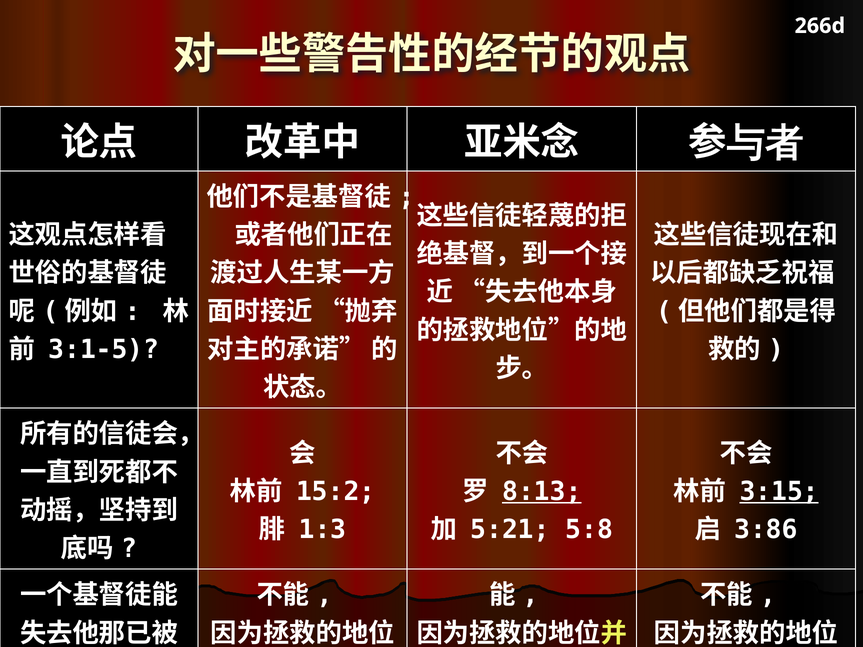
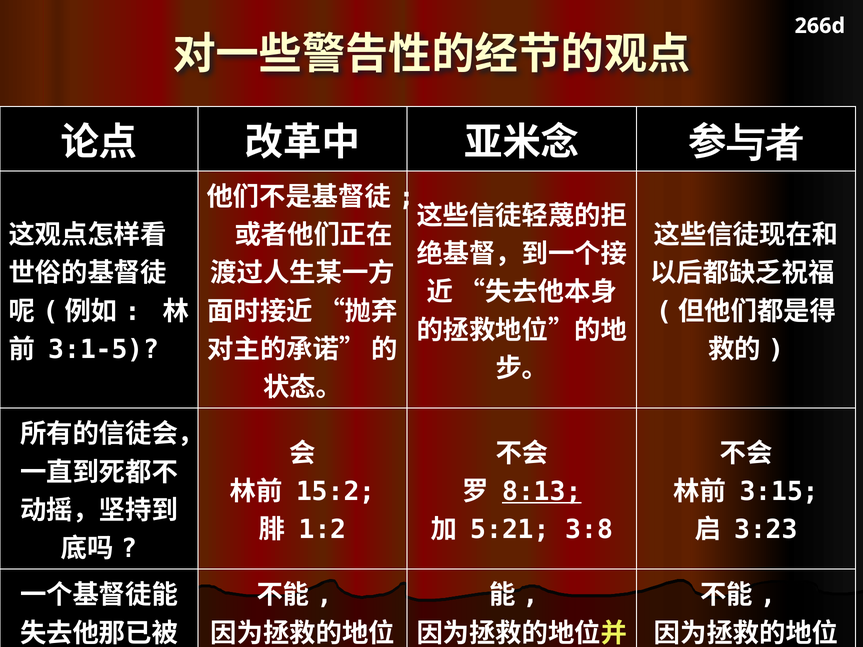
3:15 underline: present -> none
1:3: 1:3 -> 1:2
5:8: 5:8 -> 3:8
3:86: 3:86 -> 3:23
